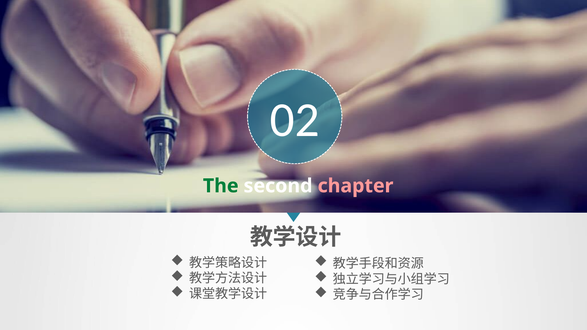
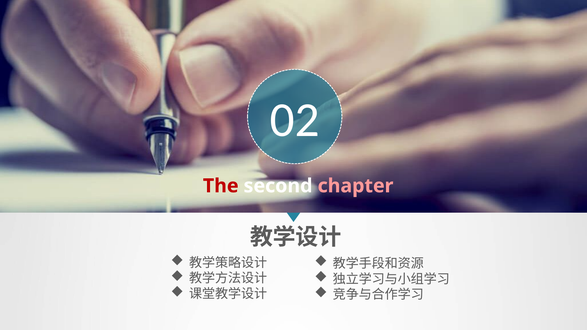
The colour: green -> red
